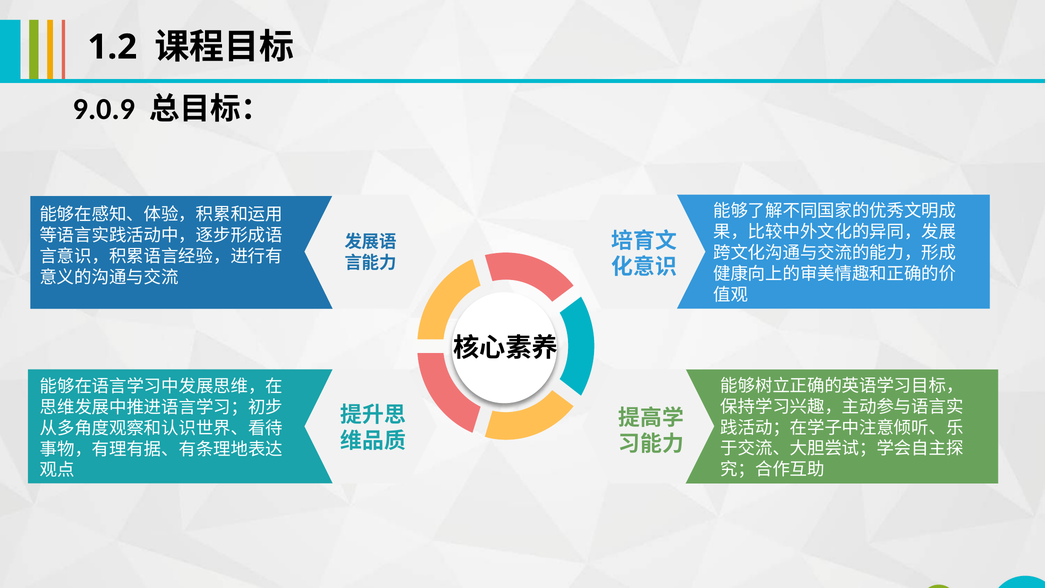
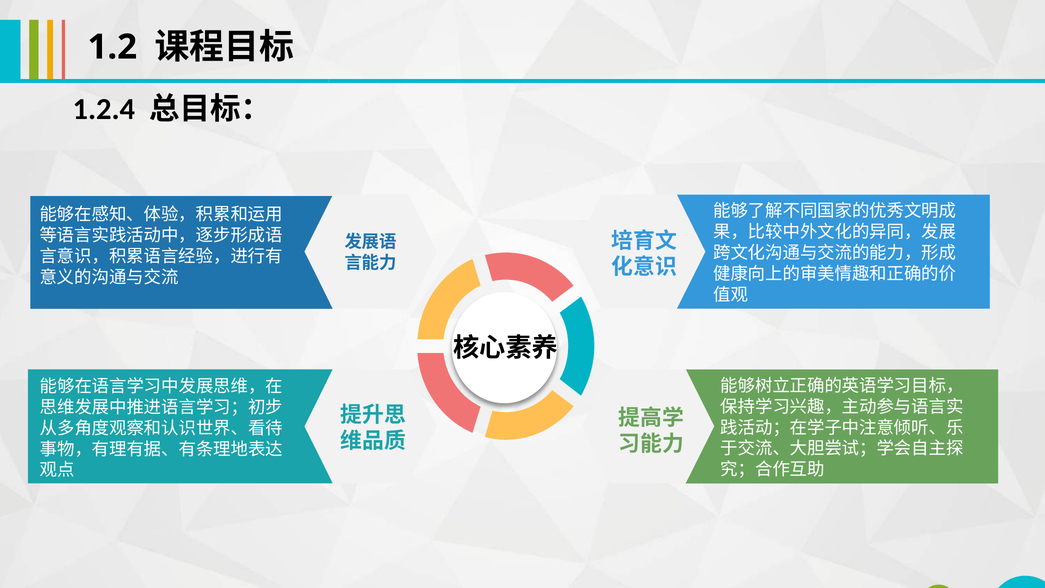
9.0.9: 9.0.9 -> 1.2.4
